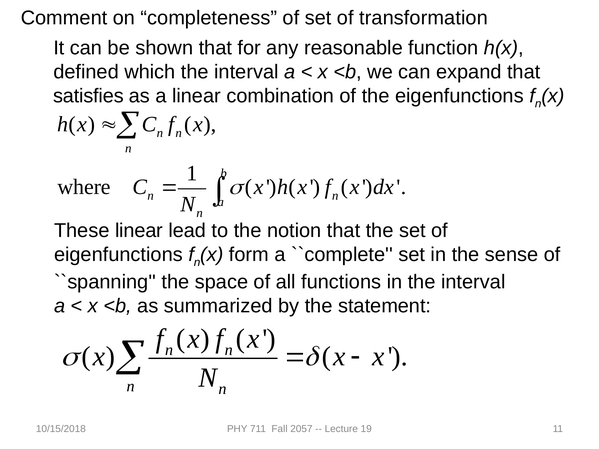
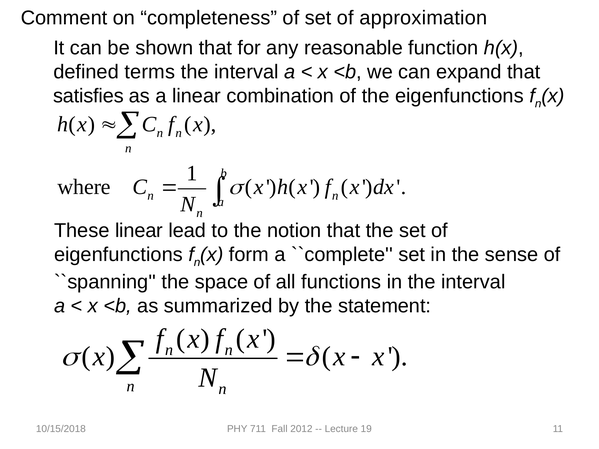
transformation: transformation -> approximation
which: which -> terms
2057: 2057 -> 2012
